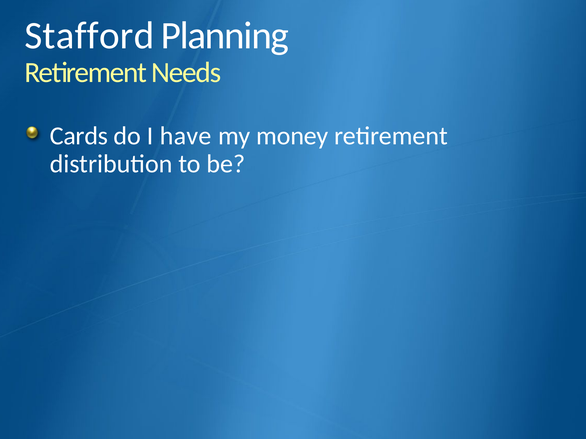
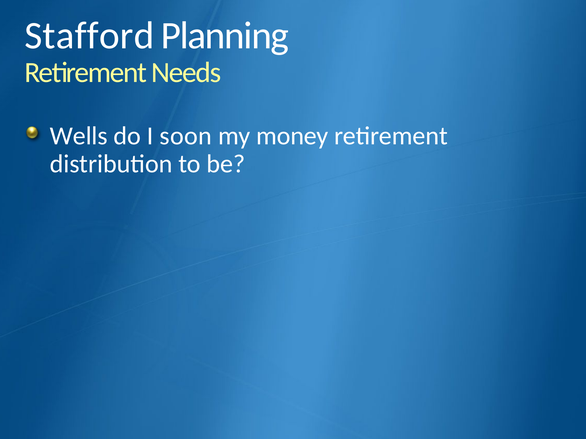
Cards: Cards -> Wells
have: have -> soon
